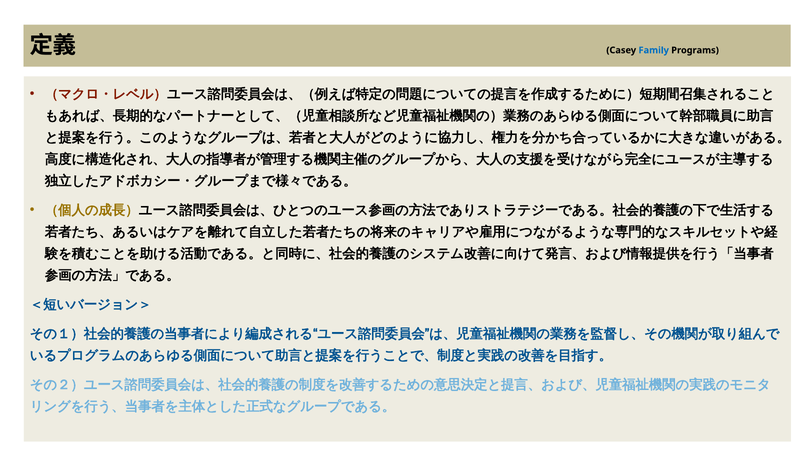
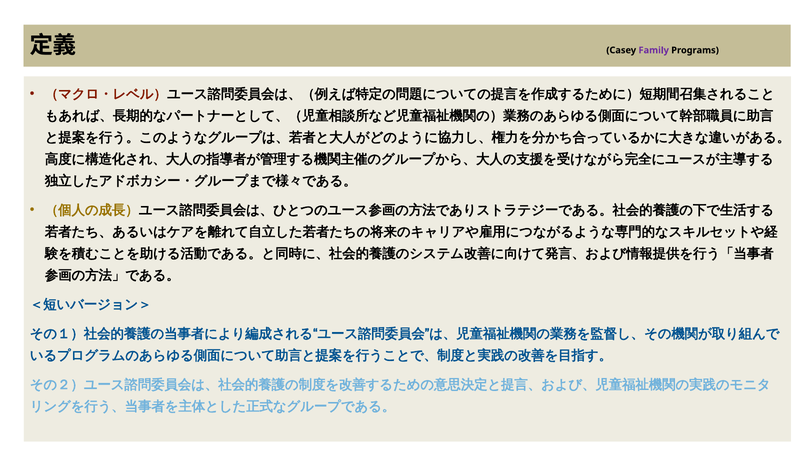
Family colour: blue -> purple
